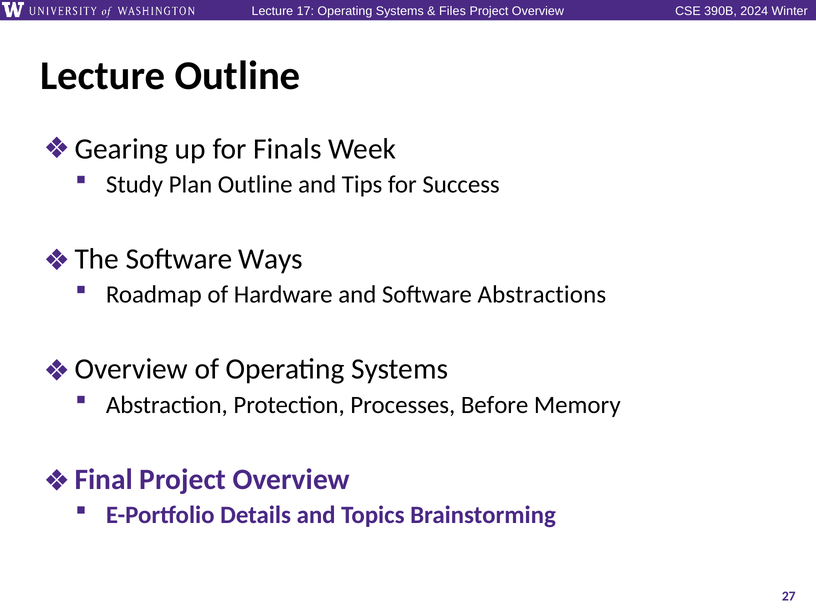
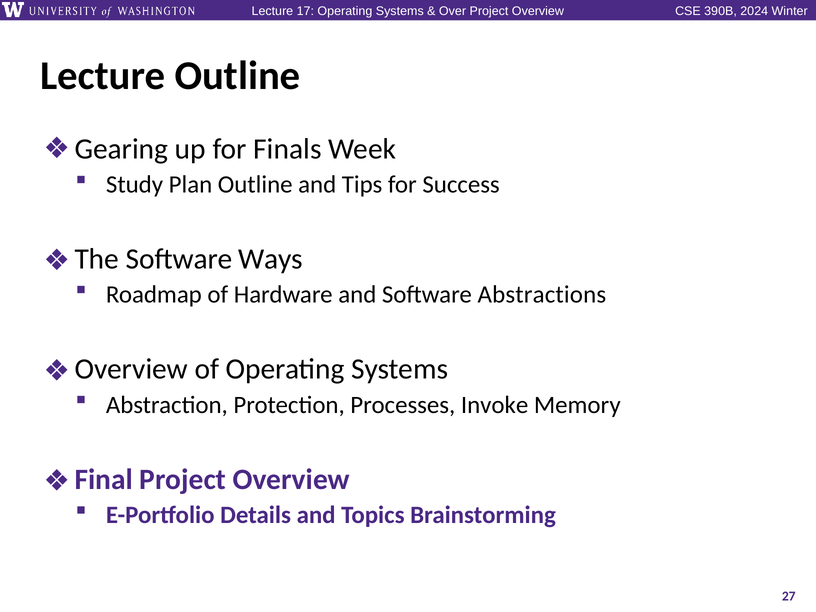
Files: Files -> Over
Before: Before -> Invoke
